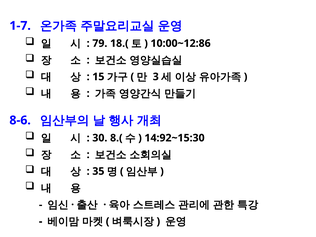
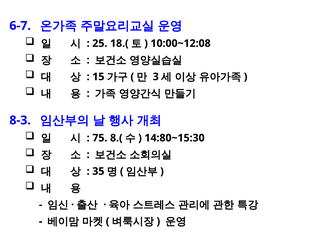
1-7: 1-7 -> 6-7
79: 79 -> 25
10:00~12:86: 10:00~12:86 -> 10:00~12:08
8-6: 8-6 -> 8-3
30: 30 -> 75
14:92~15:30: 14:92~15:30 -> 14:80~15:30
